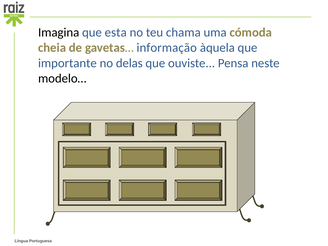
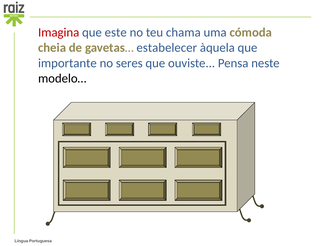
Imagina colour: black -> red
esta: esta -> este
informação: informação -> estabelecer
delas: delas -> seres
